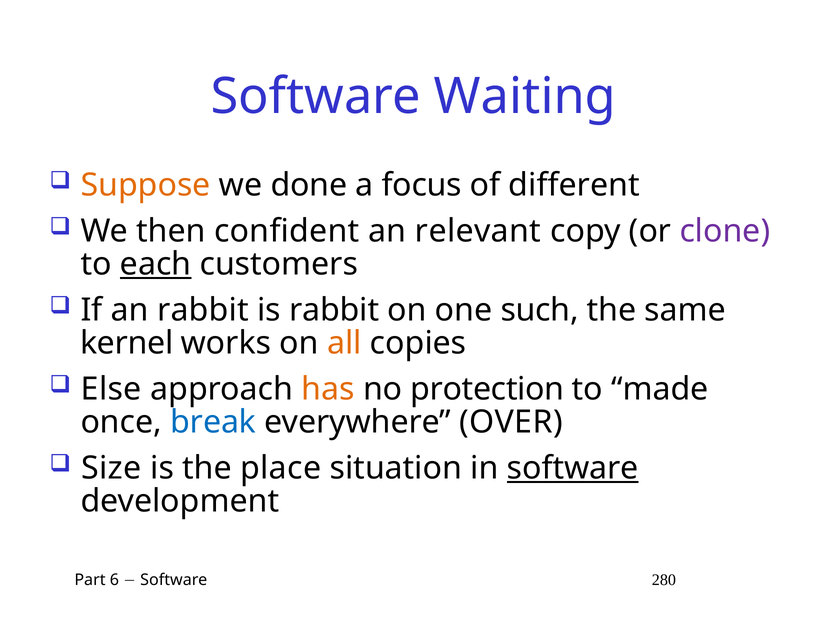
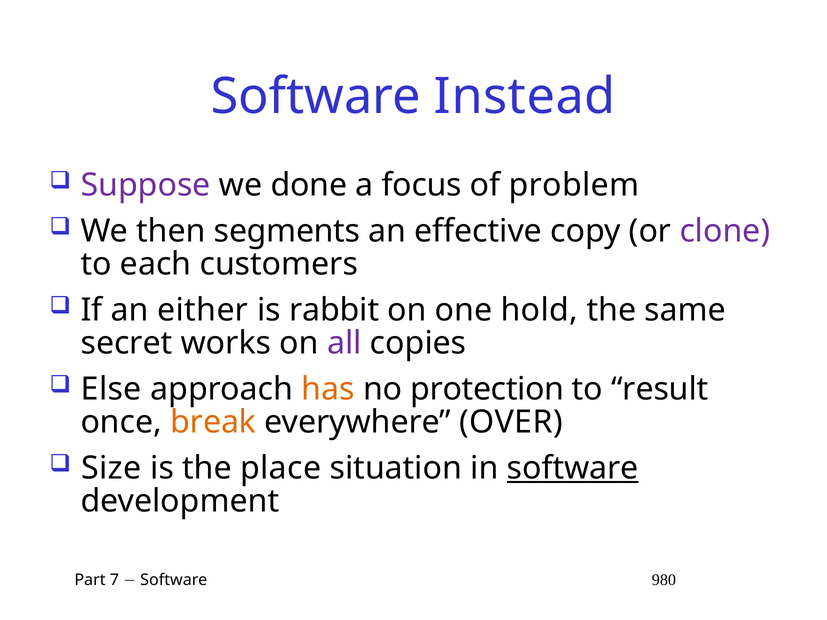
Waiting: Waiting -> Instead
Suppose colour: orange -> purple
different: different -> problem
confident: confident -> segments
relevant: relevant -> effective
each underline: present -> none
an rabbit: rabbit -> either
such: such -> hold
kernel: kernel -> secret
all colour: orange -> purple
made: made -> result
break colour: blue -> orange
6: 6 -> 7
280: 280 -> 980
